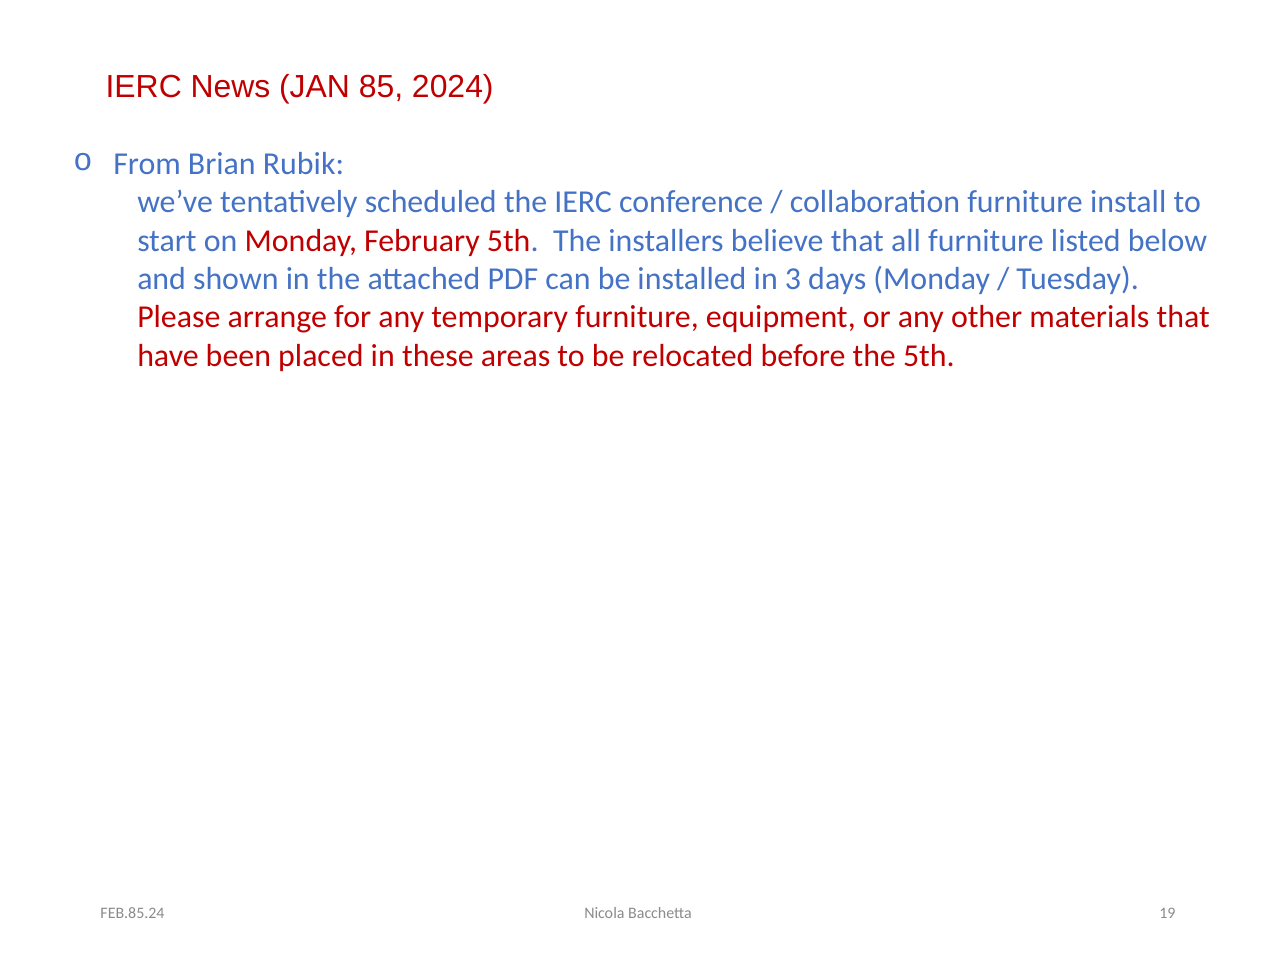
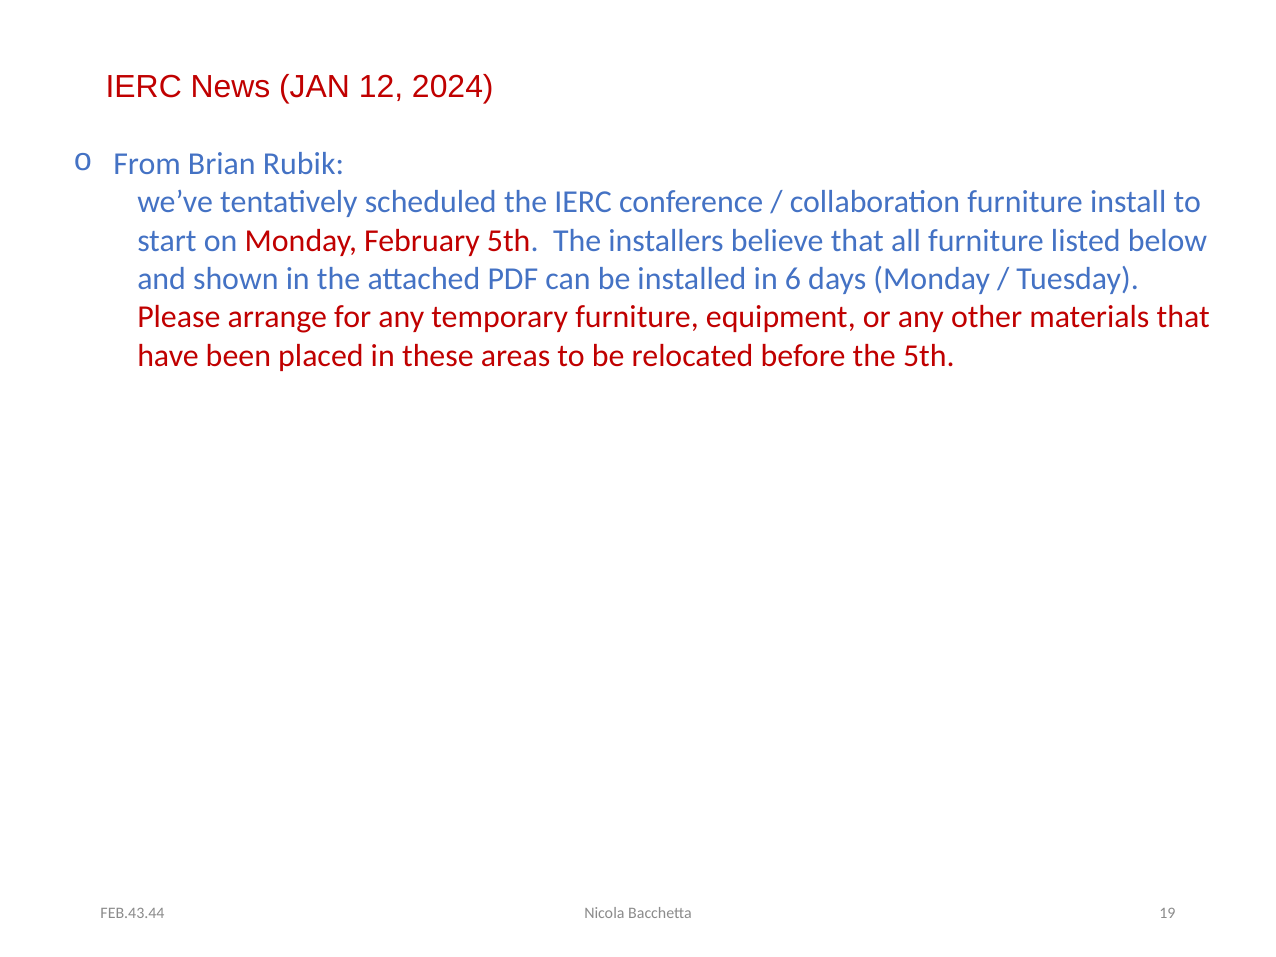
85: 85 -> 12
3: 3 -> 6
FEB.85.24: FEB.85.24 -> FEB.43.44
